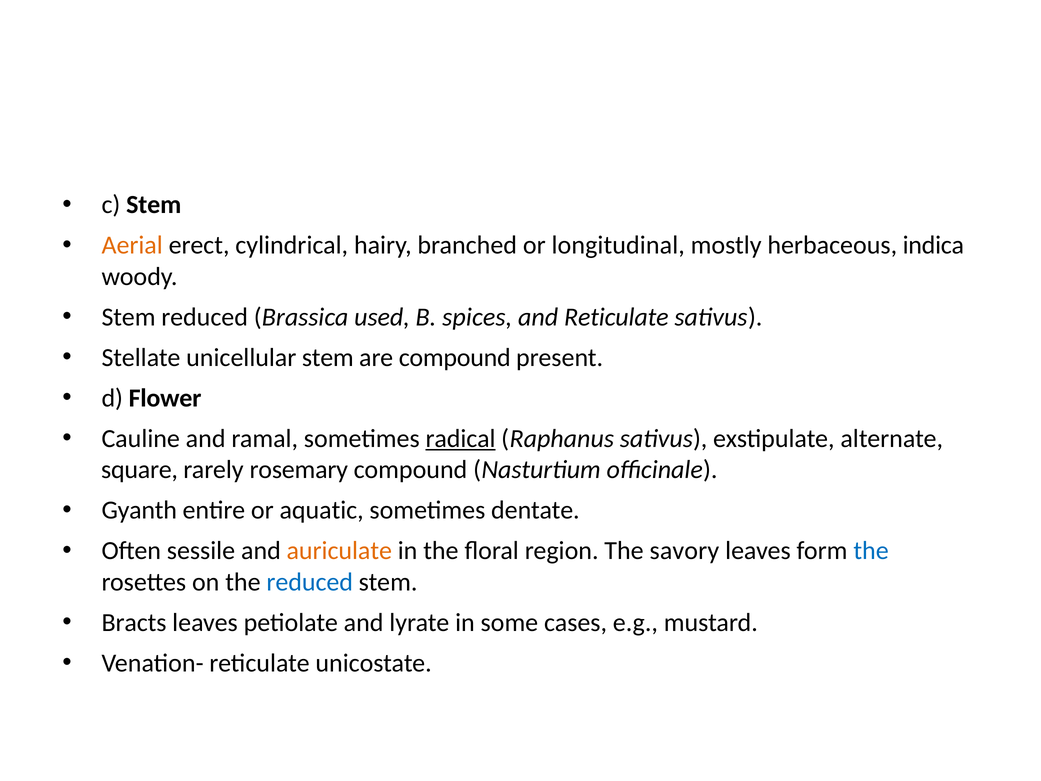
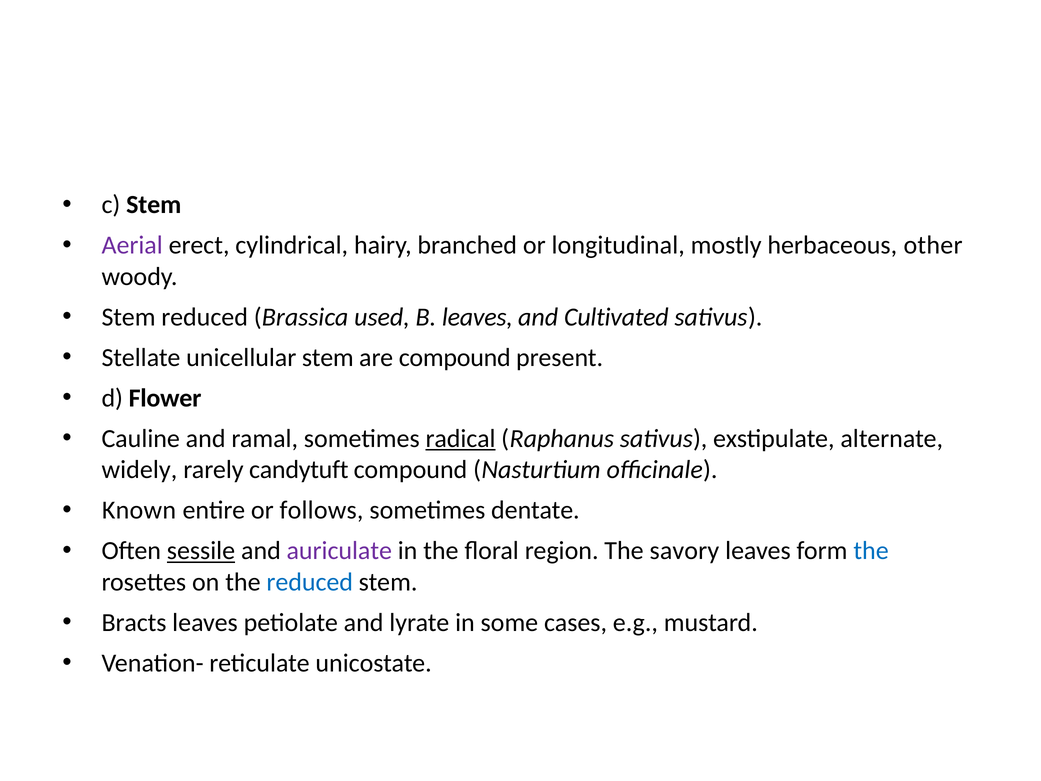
Aerial colour: orange -> purple
indica: indica -> other
B spices: spices -> leaves
and Reticulate: Reticulate -> Cultivated
square: square -> widely
rosemary: rosemary -> candytuft
Gyanth: Gyanth -> Known
aquatic: aquatic -> follows
sessile underline: none -> present
auriculate colour: orange -> purple
